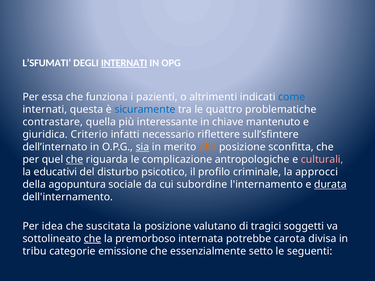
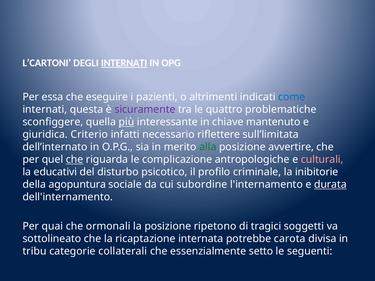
L’SFUMATI: L’SFUMATI -> L’CARTONI
funziona: funziona -> eseguire
sicuramente colour: blue -> purple
contrastare: contrastare -> sconfiggere
più underline: none -> present
sull’sfintere: sull’sfintere -> sull’limitata
sia underline: present -> none
alla colour: orange -> green
sconfitta: sconfitta -> avvertire
approcci: approcci -> inibitorie
idea: idea -> quai
suscitata: suscitata -> ormonali
valutano: valutano -> ripetono
che at (93, 239) underline: present -> none
premorboso: premorboso -> ricaptazione
emissione: emissione -> collaterali
